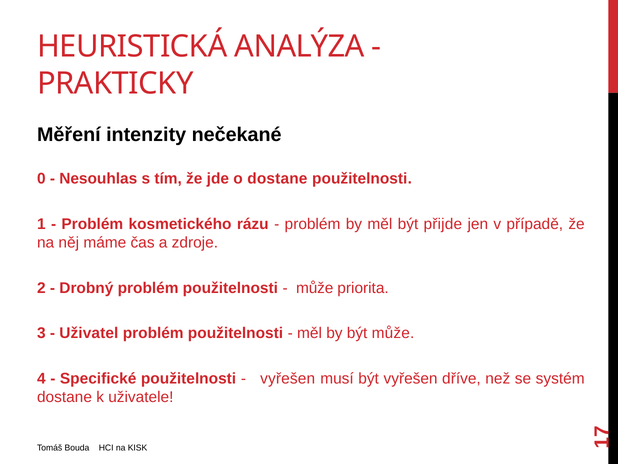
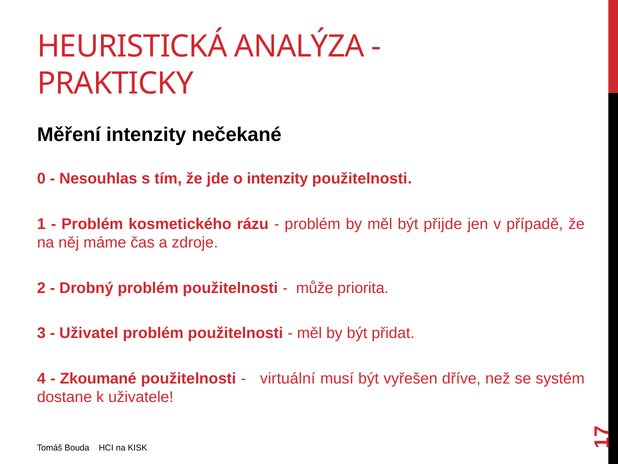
o dostane: dostane -> intenzity
být může: může -> přidat
Specifické: Specifické -> Zkoumané
vyřešen at (288, 378): vyřešen -> virtuální
